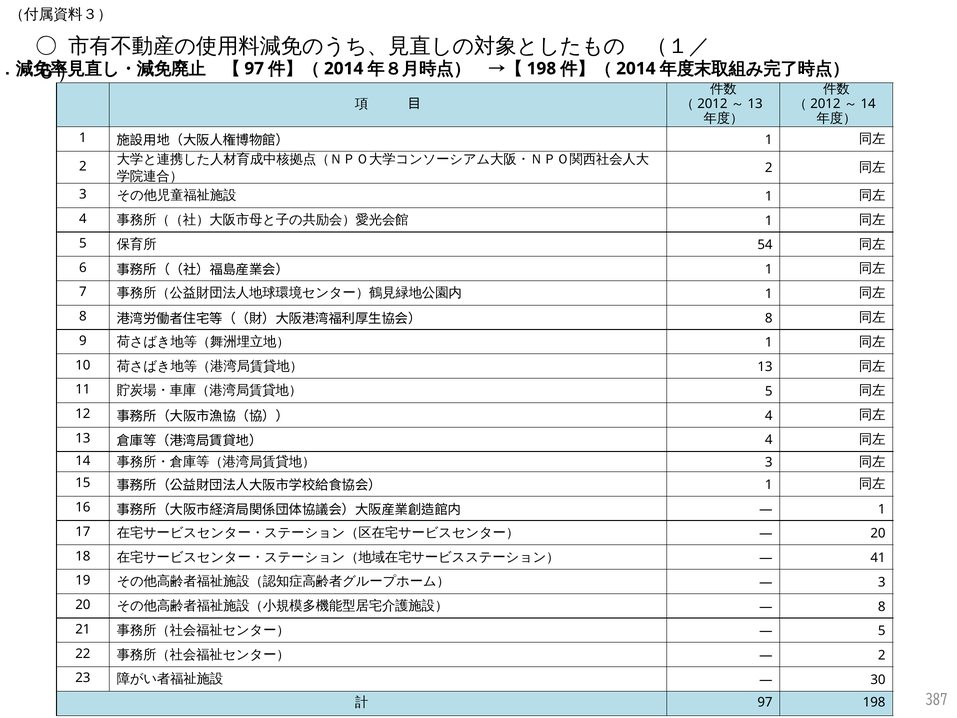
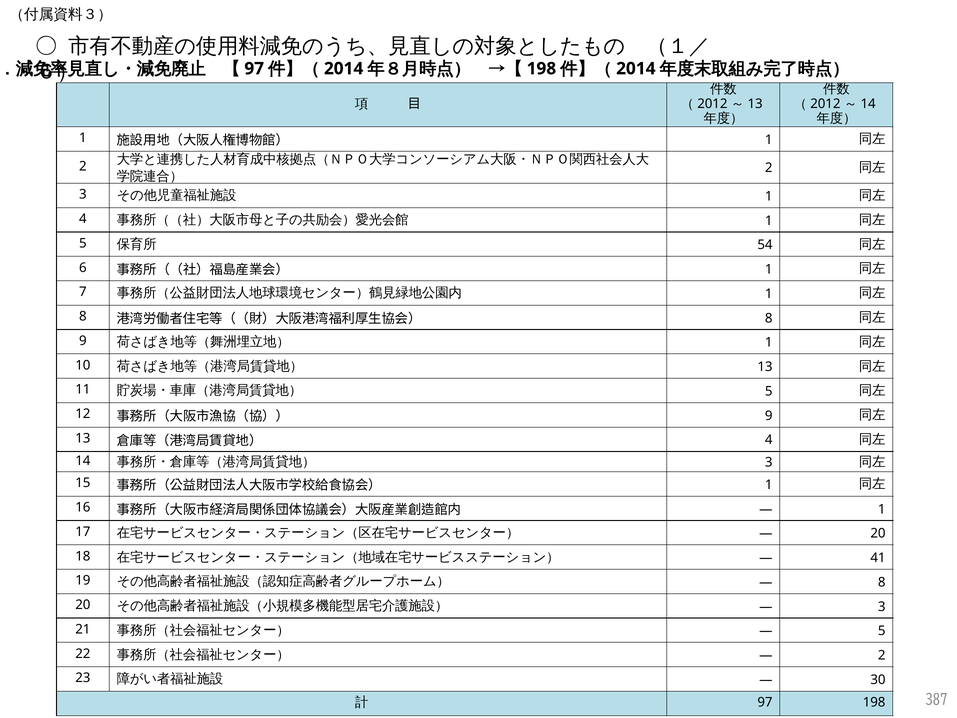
4 at (769, 416): 4 -> 9
3 at (882, 582): 3 -> 8
8 at (882, 606): 8 -> 3
